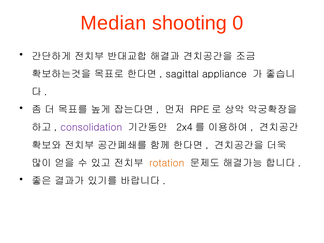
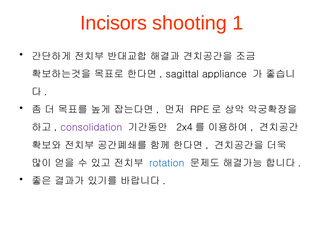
Median: Median -> Incisors
0: 0 -> 1
rotation colour: orange -> blue
